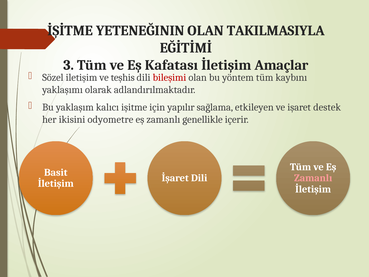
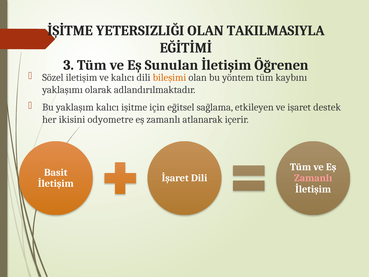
YETENEĞININ: YETENEĞININ -> YETERSIZLIĞI
Kafatası: Kafatası -> Sunulan
Amaçlar: Amaçlar -> Öğrenen
ve teşhis: teşhis -> kalıcı
bileşimi colour: red -> orange
yapılır: yapılır -> eğitsel
genellikle: genellikle -> atlanarak
